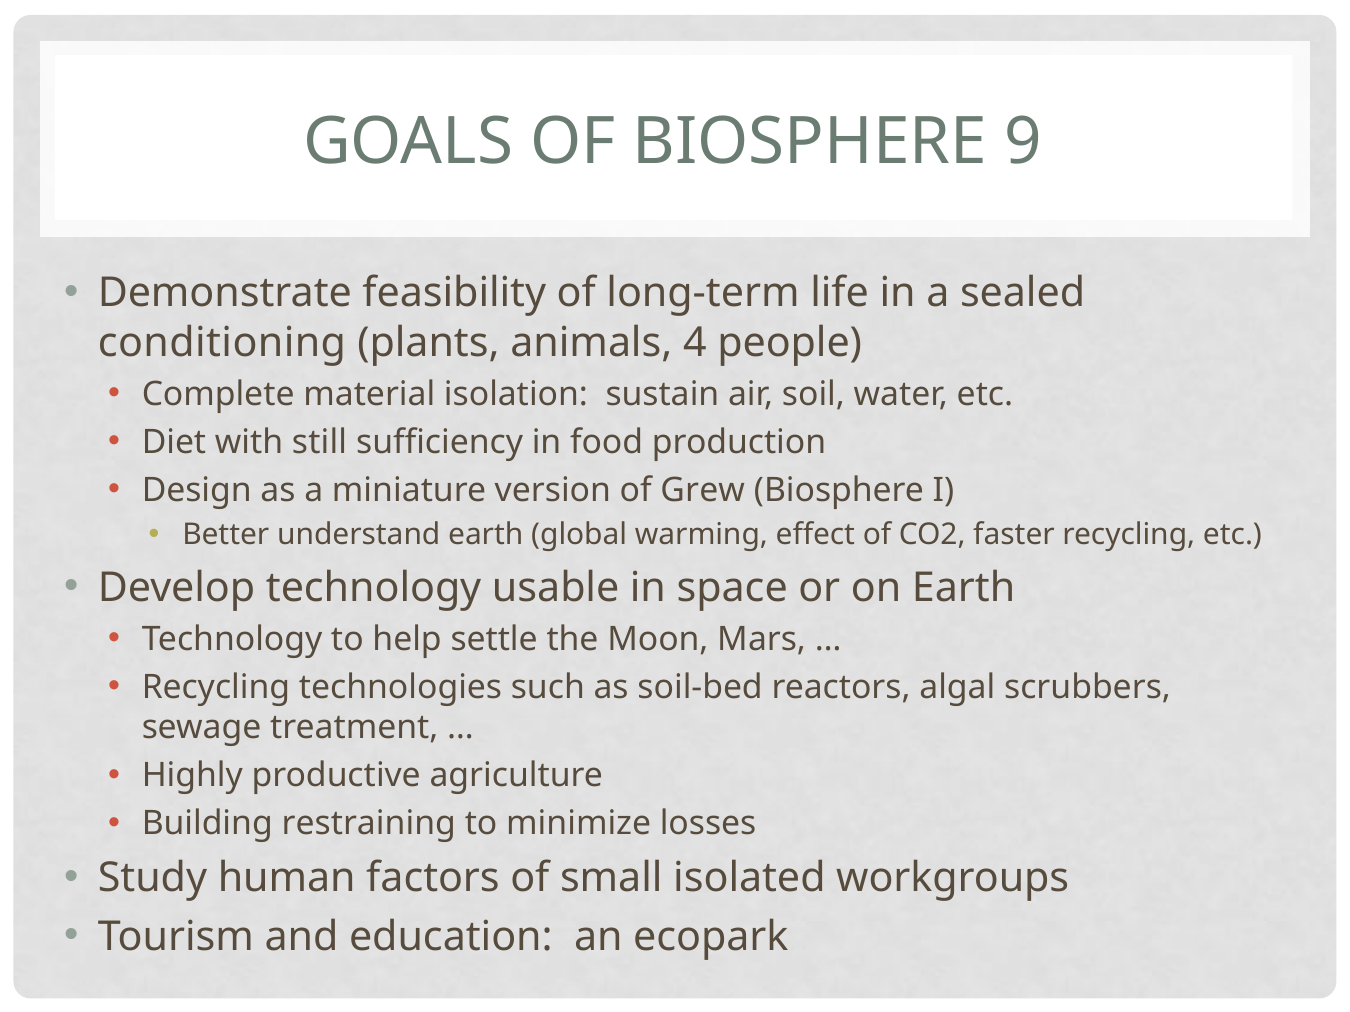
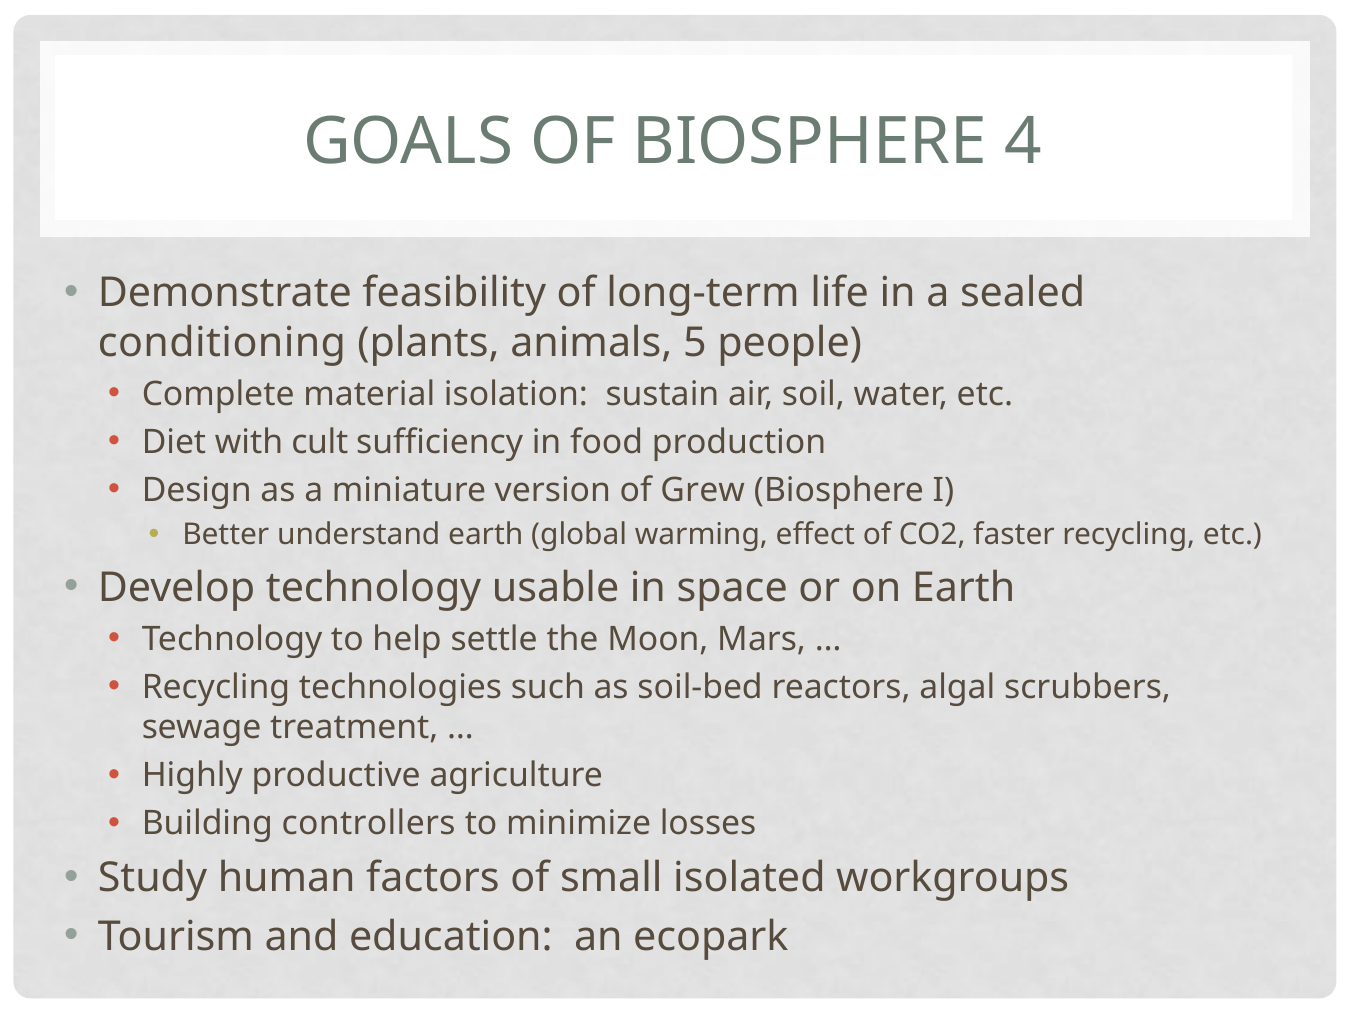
9: 9 -> 4
4: 4 -> 5
still: still -> cult
restraining: restraining -> controllers
